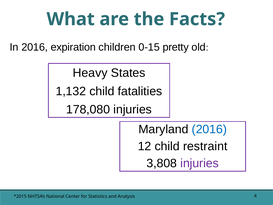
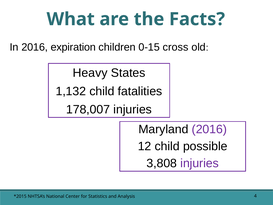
pretty: pretty -> cross
178,080: 178,080 -> 178,007
2016 at (209, 129) colour: blue -> purple
restraint: restraint -> possible
